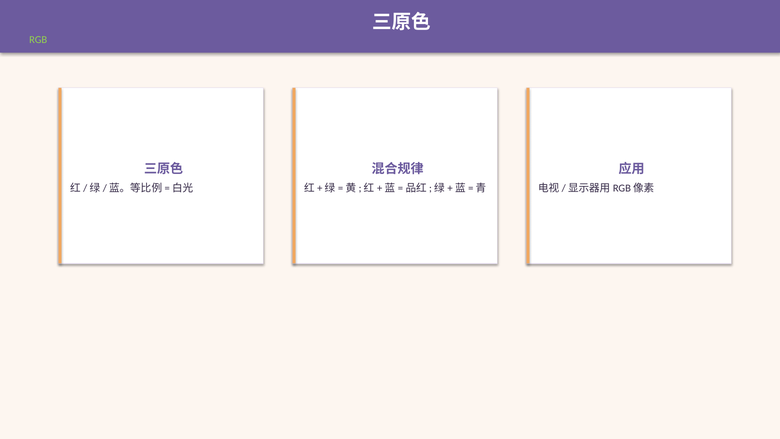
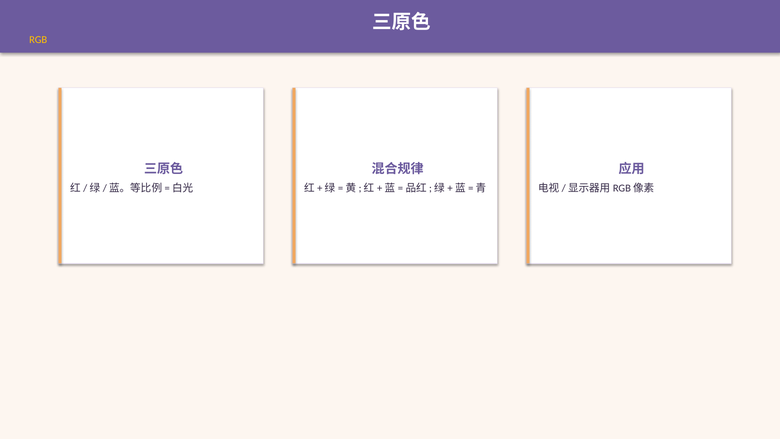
RGB colour: light green -> yellow
